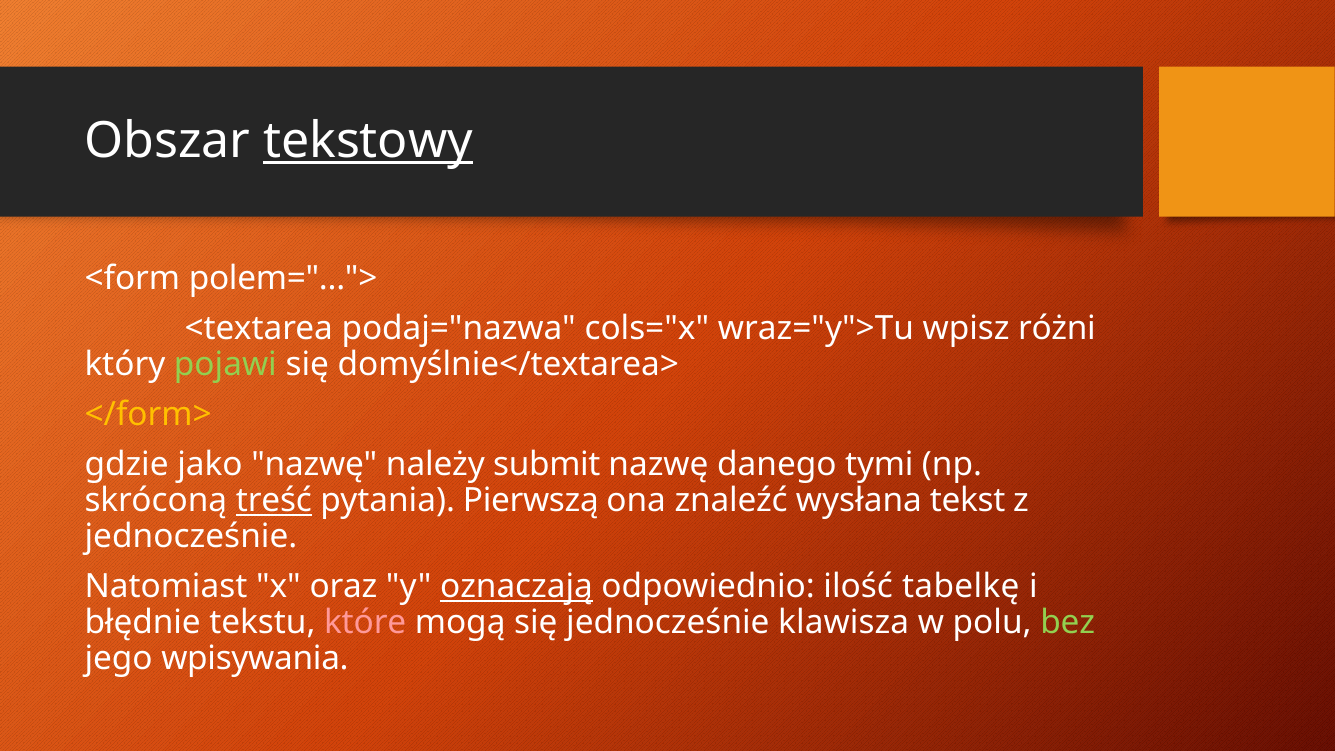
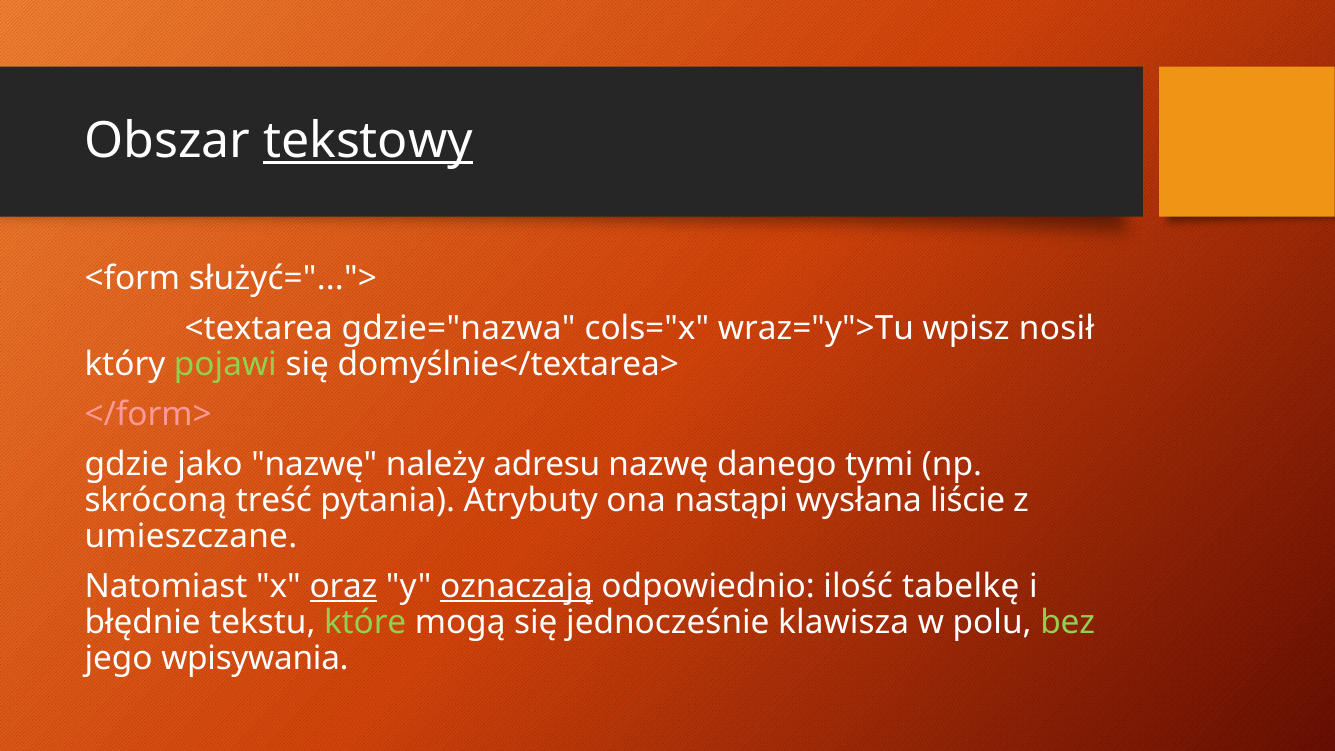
polem="...">: polem="..."> -> służyć="...">
podaj="nazwa: podaj="nazwa -> gdzie="nazwa
różni: różni -> nosił
</form> colour: yellow -> pink
submit: submit -> adresu
treść underline: present -> none
Pierwszą: Pierwszą -> Atrybuty
znaleźć: znaleźć -> nastąpi
tekst: tekst -> liście
jednocześnie at (191, 537): jednocześnie -> umieszczane
oraz underline: none -> present
które colour: pink -> light green
